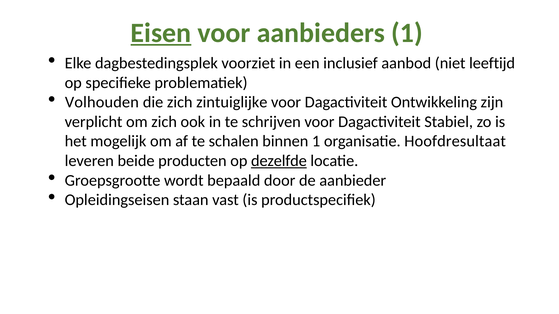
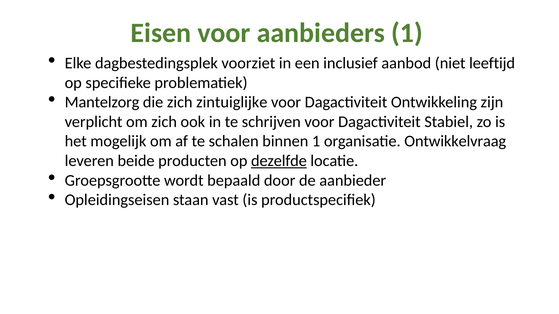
Eisen underline: present -> none
Volhouden: Volhouden -> Mantelzorg
Hoofdresultaat: Hoofdresultaat -> Ontwikkelvraag
